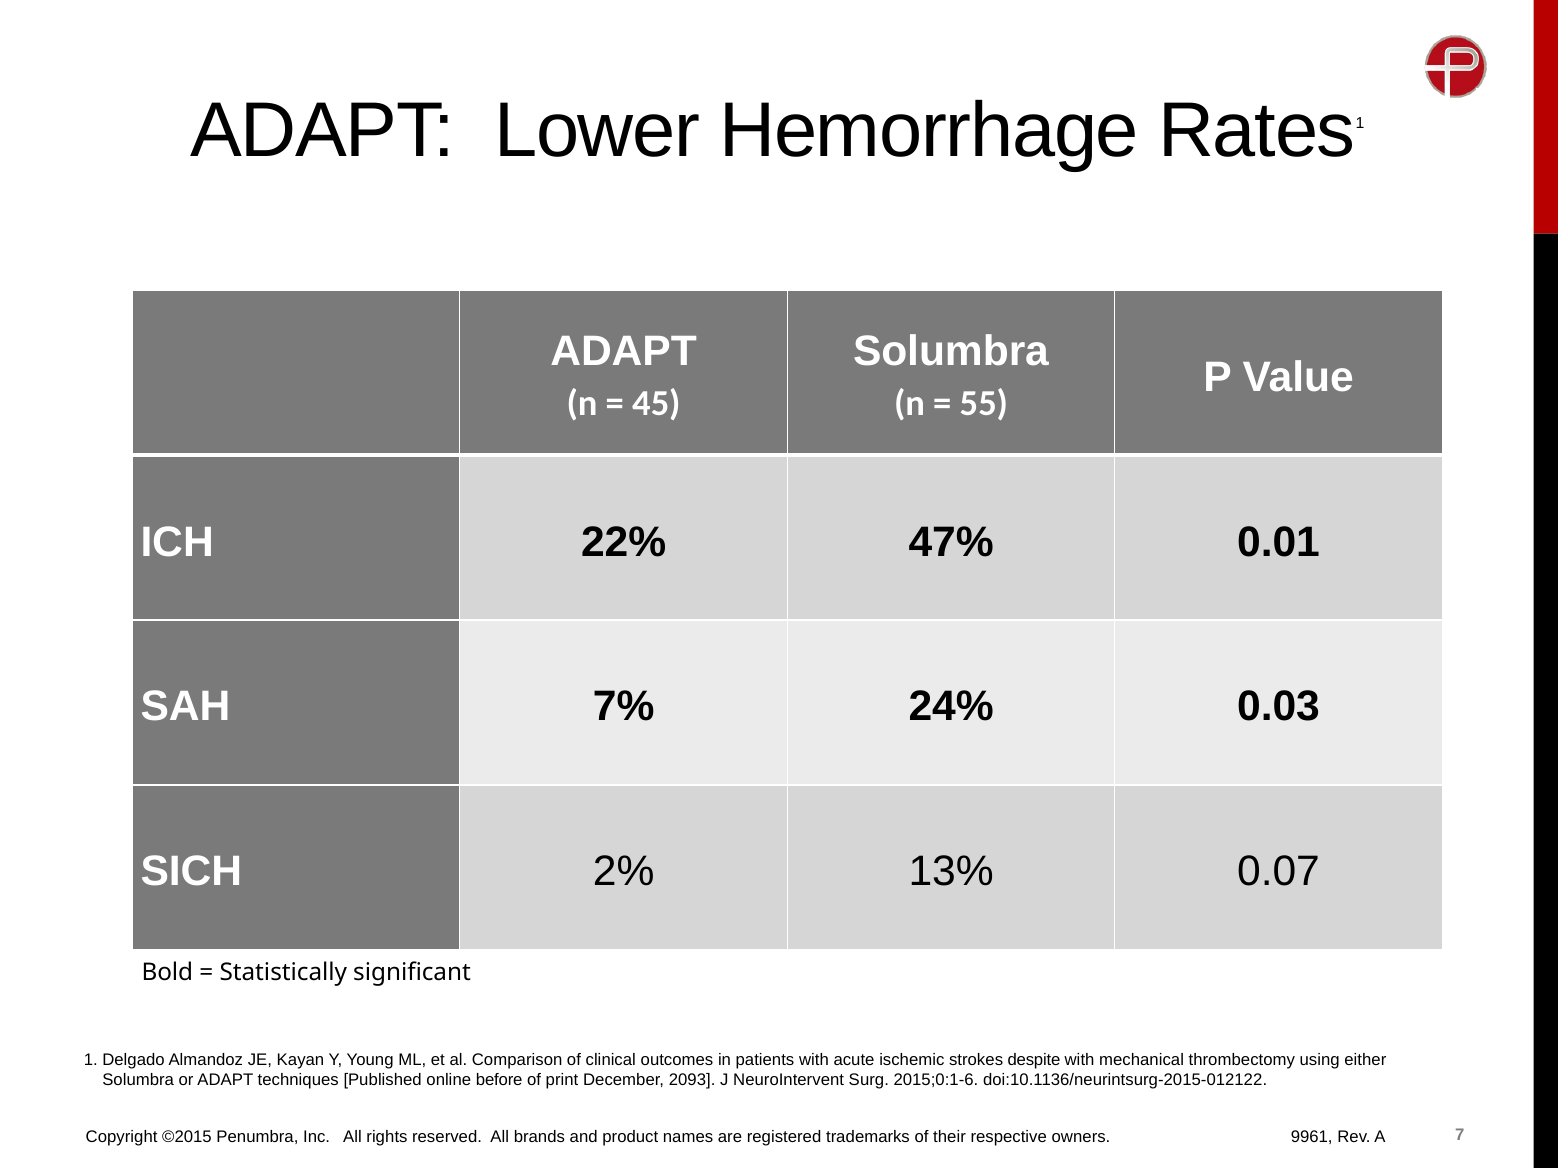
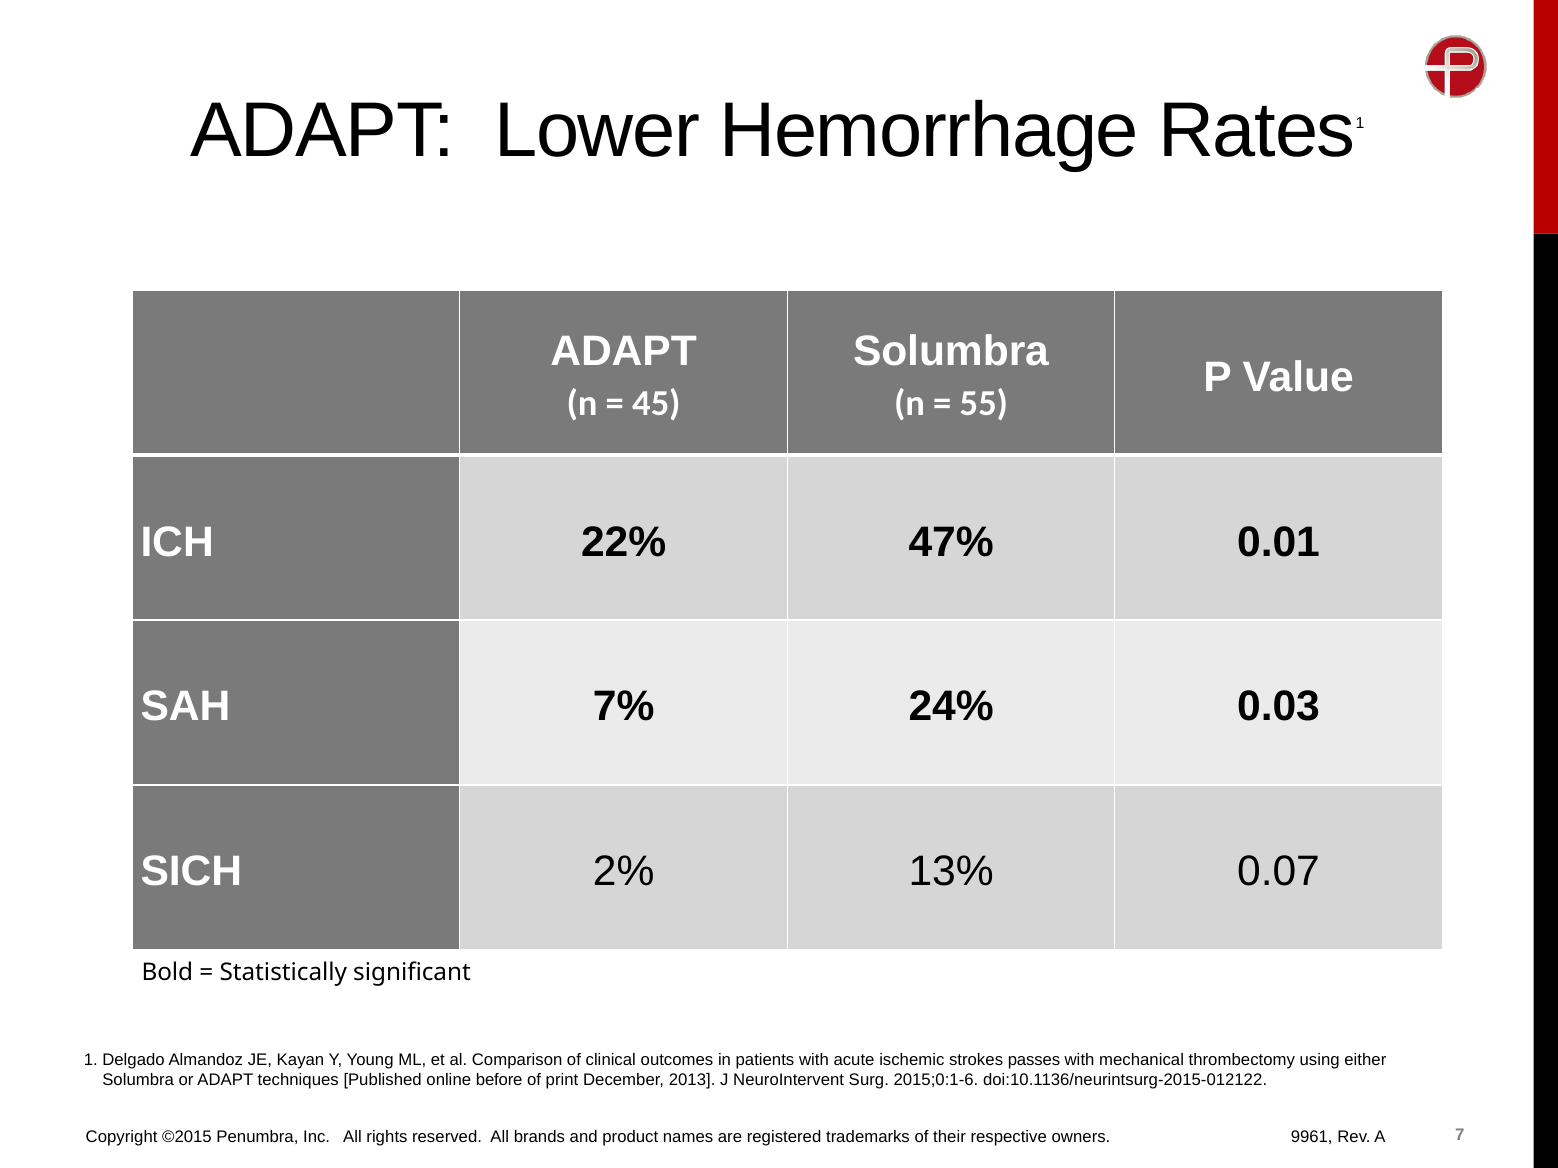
despite: despite -> passes
2093: 2093 -> 2013
